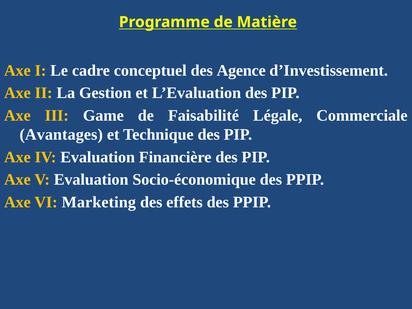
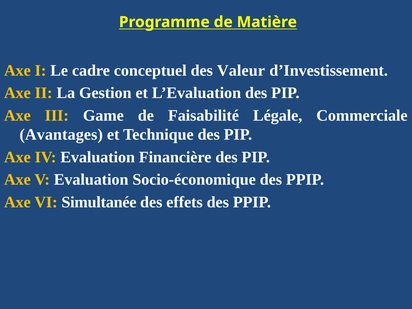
Agence: Agence -> Valeur
Marketing: Marketing -> Simultanée
